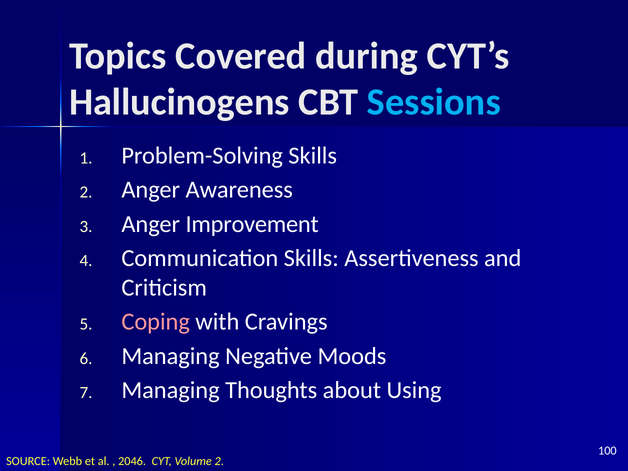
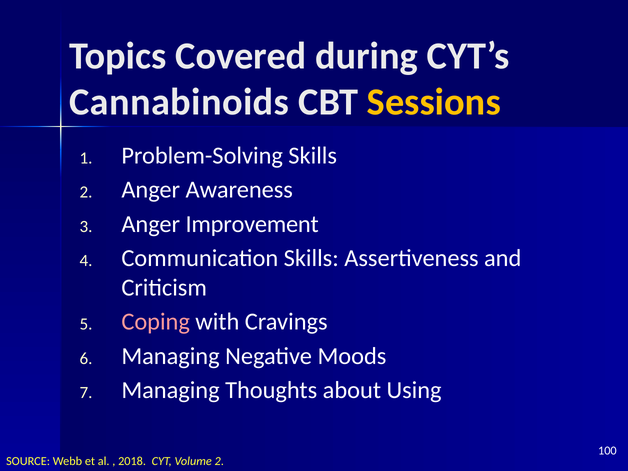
Hallucinogens: Hallucinogens -> Cannabinoids
Sessions colour: light blue -> yellow
2046: 2046 -> 2018
